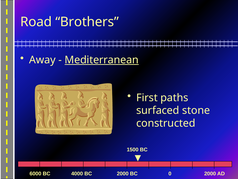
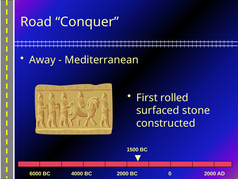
Brothers: Brothers -> Conquer
Mediterranean underline: present -> none
paths: paths -> rolled
